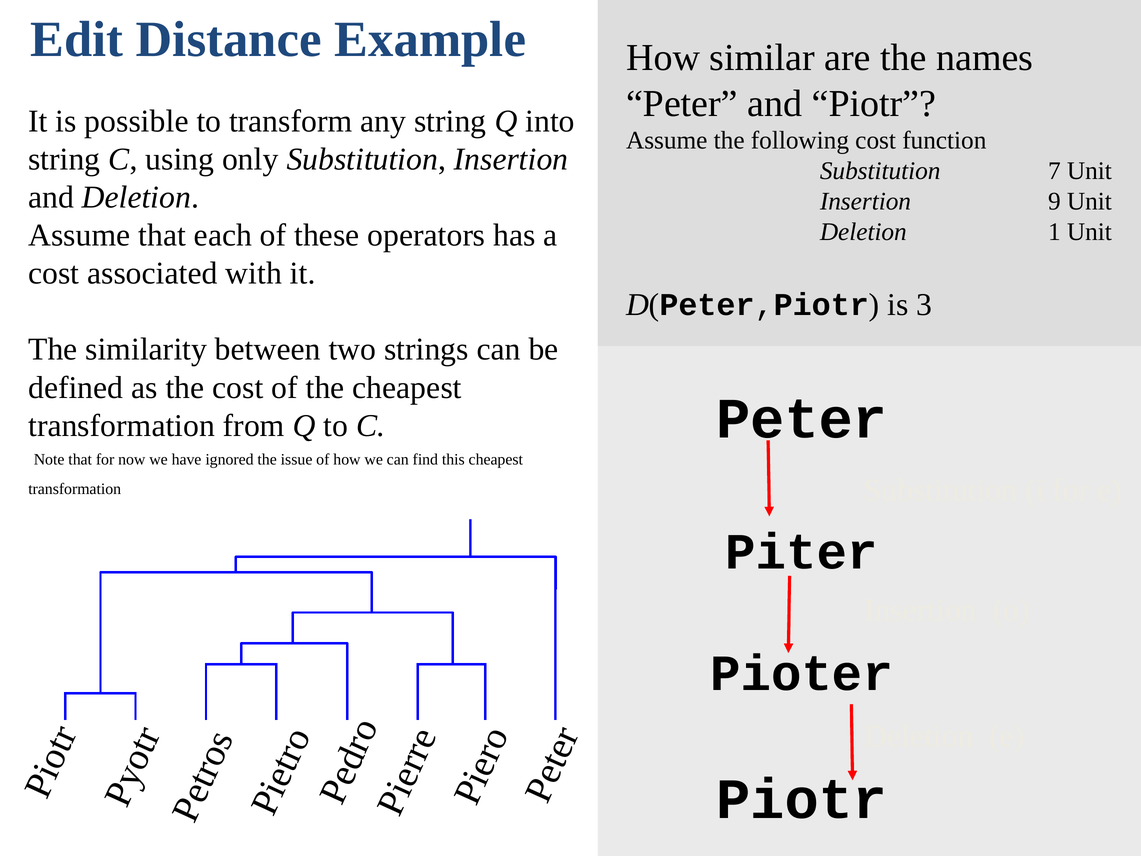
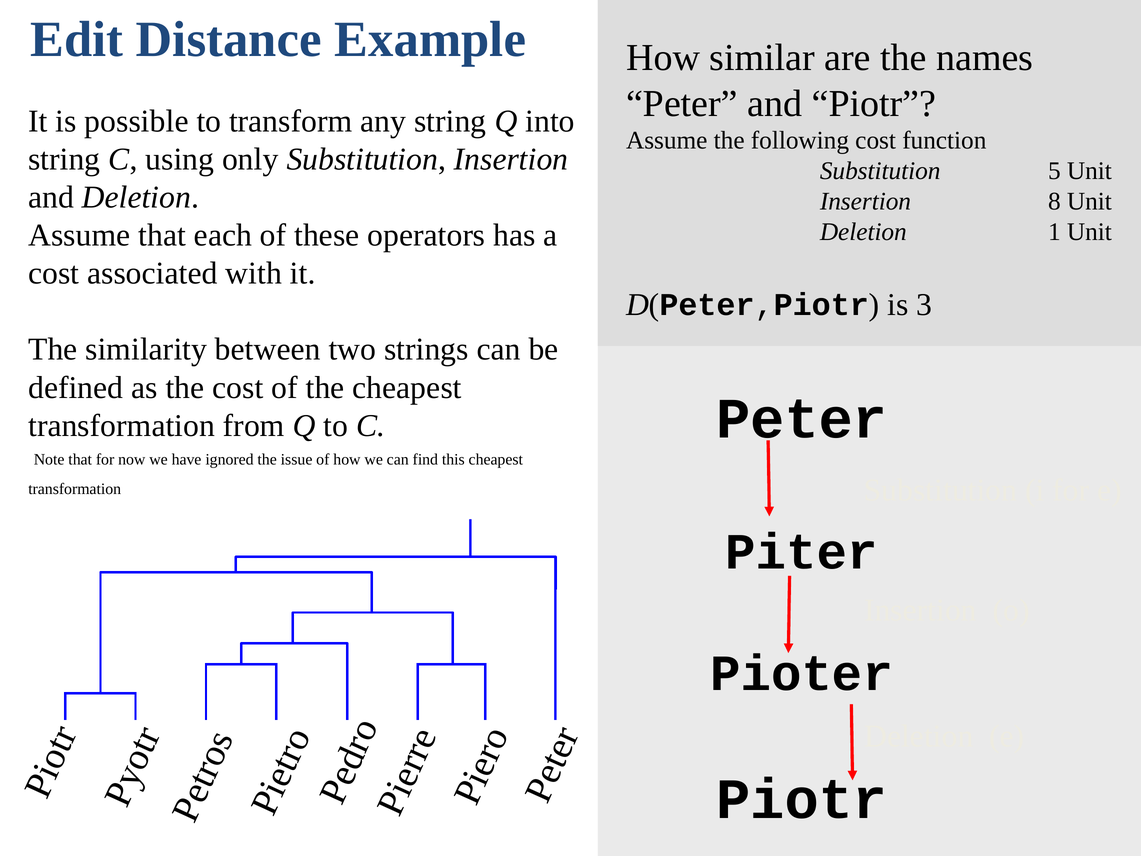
7: 7 -> 5
9: 9 -> 8
